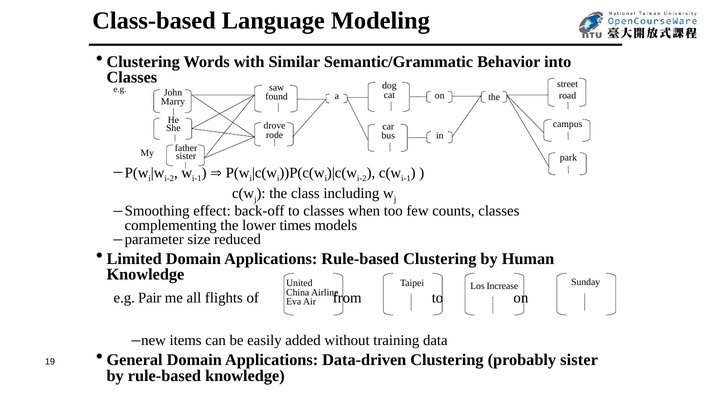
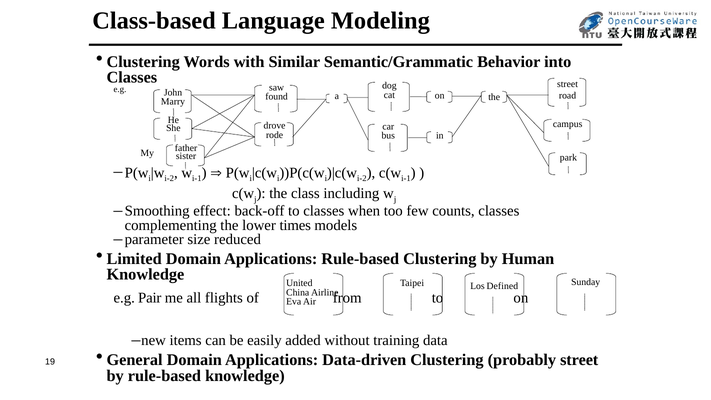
Increase: Increase -> Defined
probably sister: sister -> street
